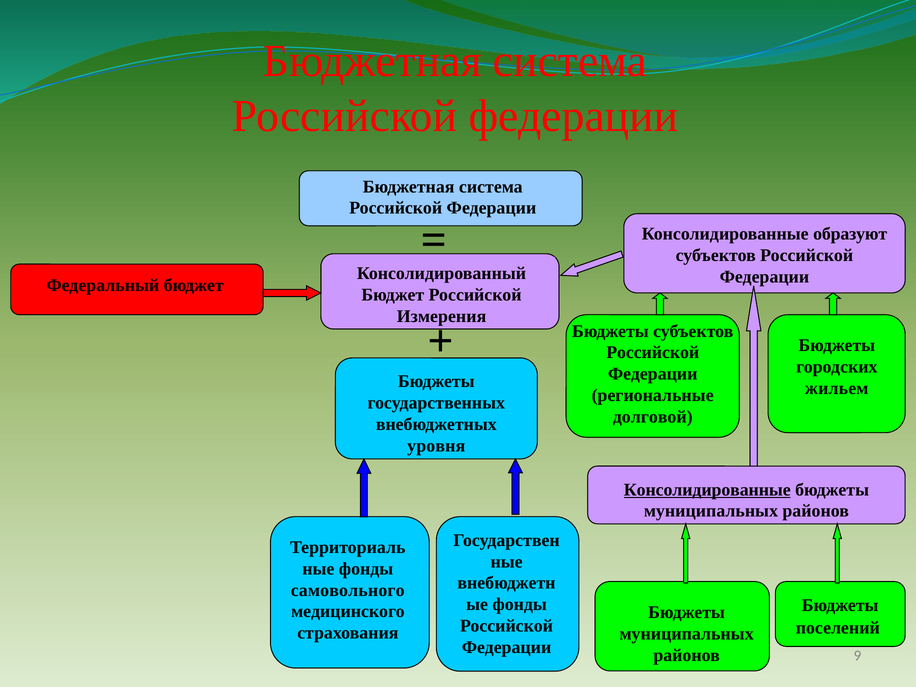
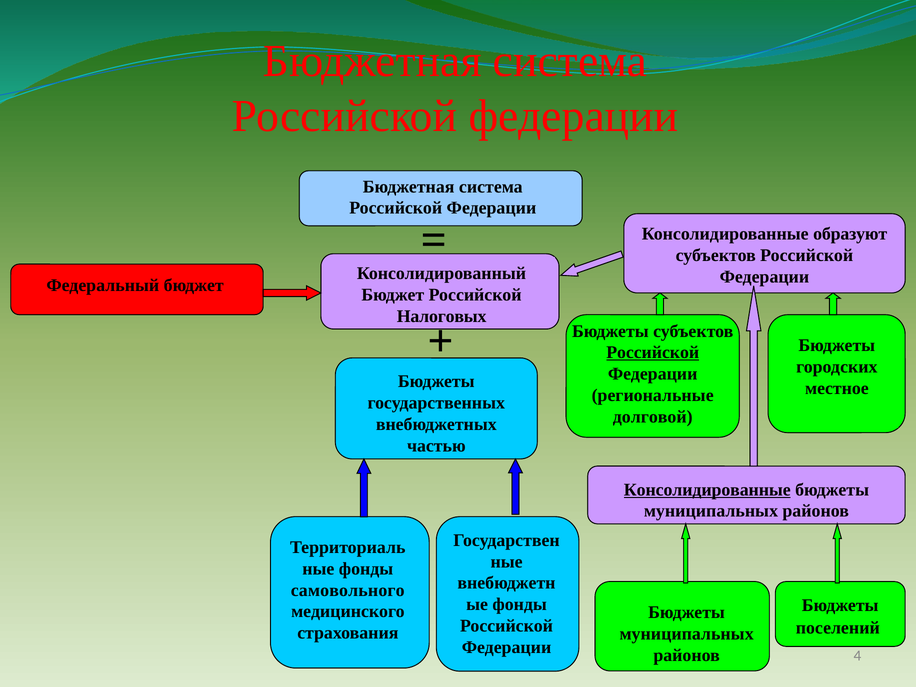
Измерения: Измерения -> Налоговых
Российской at (653, 353) underline: none -> present
жильем: жильем -> местное
уровня: уровня -> частью
9: 9 -> 4
